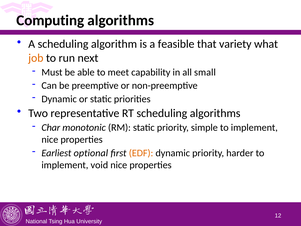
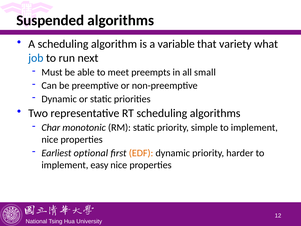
Computing: Computing -> Suspended
feasible: feasible -> variable
job colour: orange -> blue
capability: capability -> preempts
void: void -> easy
